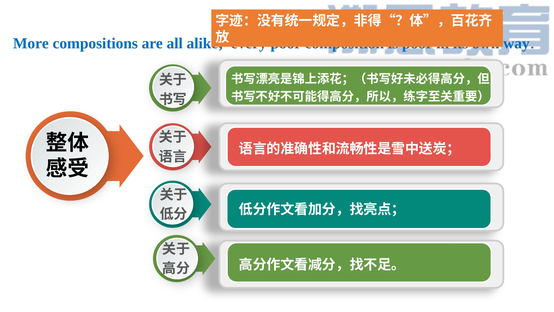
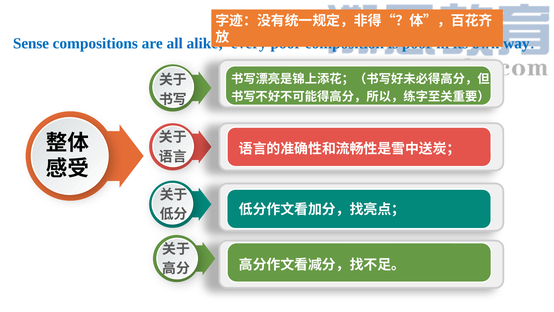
More: More -> Sense
